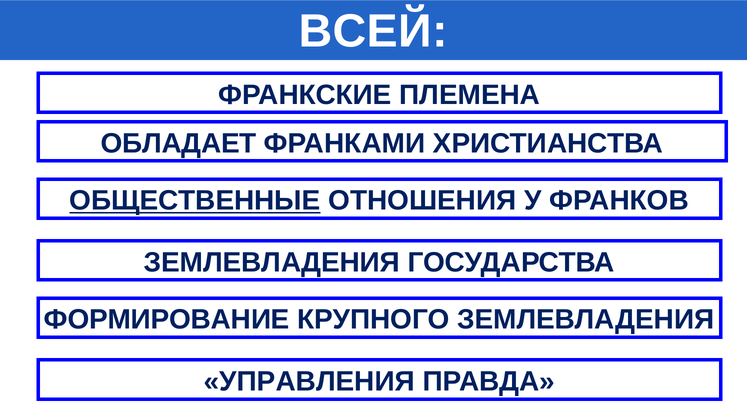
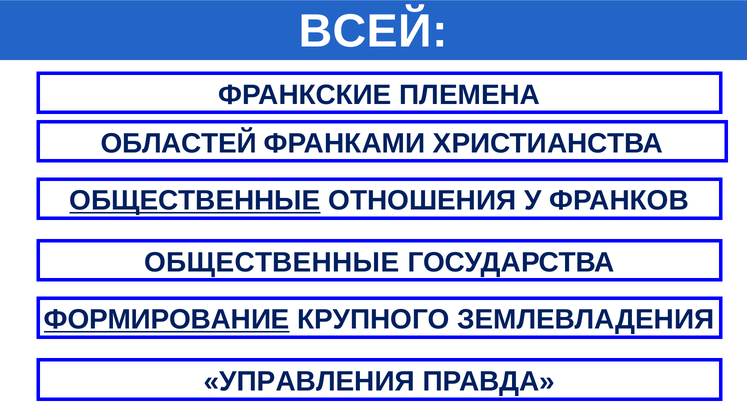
ОБЛАДАЕТ: ОБЛАДАЕТ -> ОБЛАСТЕЙ
ЗЕМЛЕВЛАДЕНИЯ at (272, 262): ЗЕМЛЕВЛАДЕНИЯ -> ОБЩЕСТВЕННЫЕ
ФОРМИРОВАНИЕ underline: none -> present
